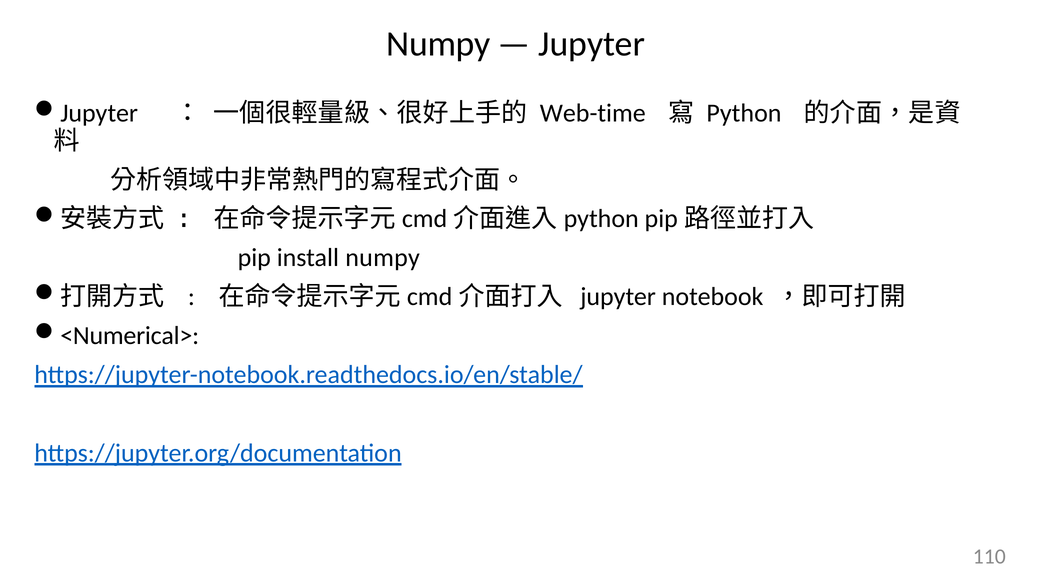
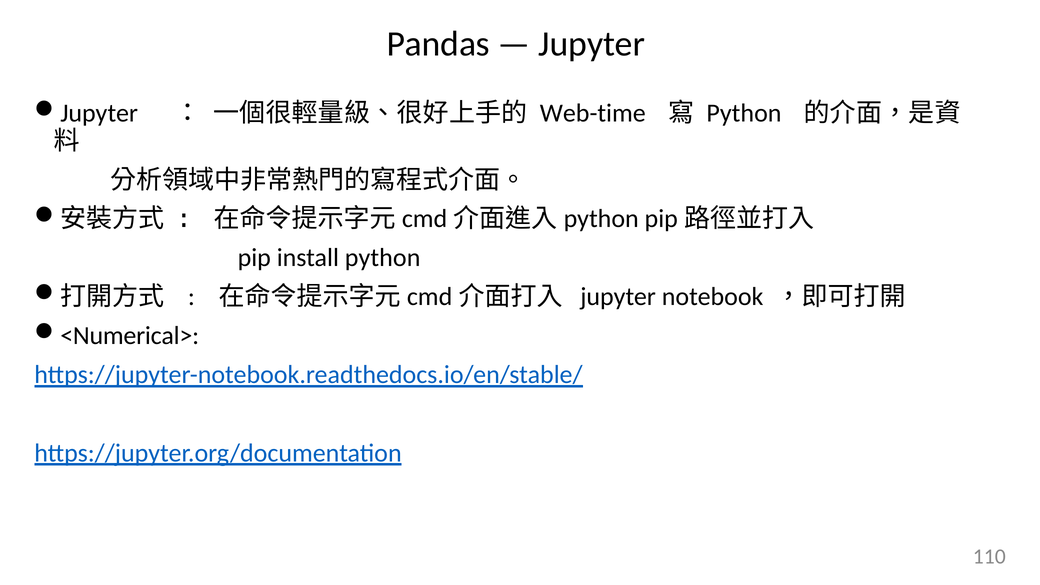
Numpy at (438, 44): Numpy -> Pandas
install numpy: numpy -> python
